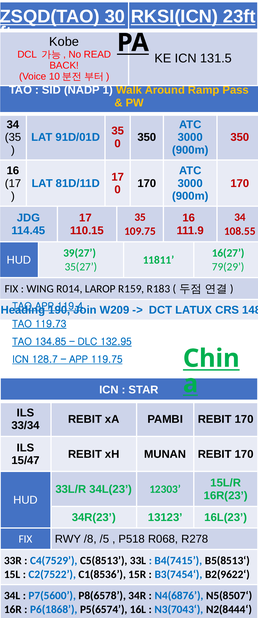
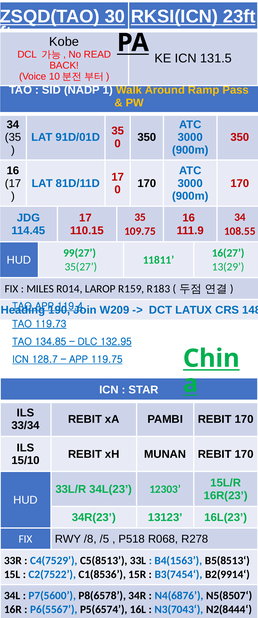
39(27: 39(27 -> 99(27
79(29: 79(29 -> 13(29
WING: WING -> MILES
15/47: 15/47 -> 15/10
B4(7415: B4(7415 -> B4(1563
B2(9622‘: B2(9622‘ -> B2(9914‘
P6(1868: P6(1868 -> P6(5567
